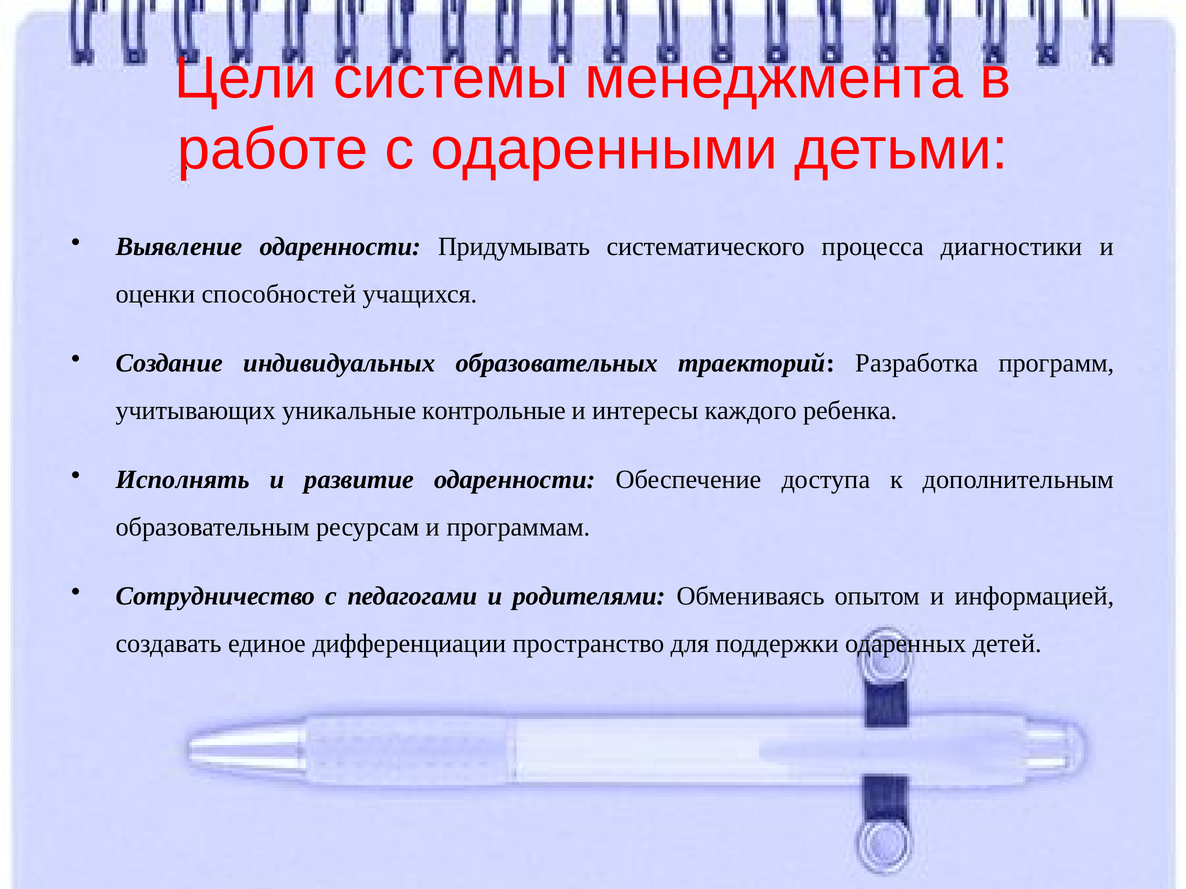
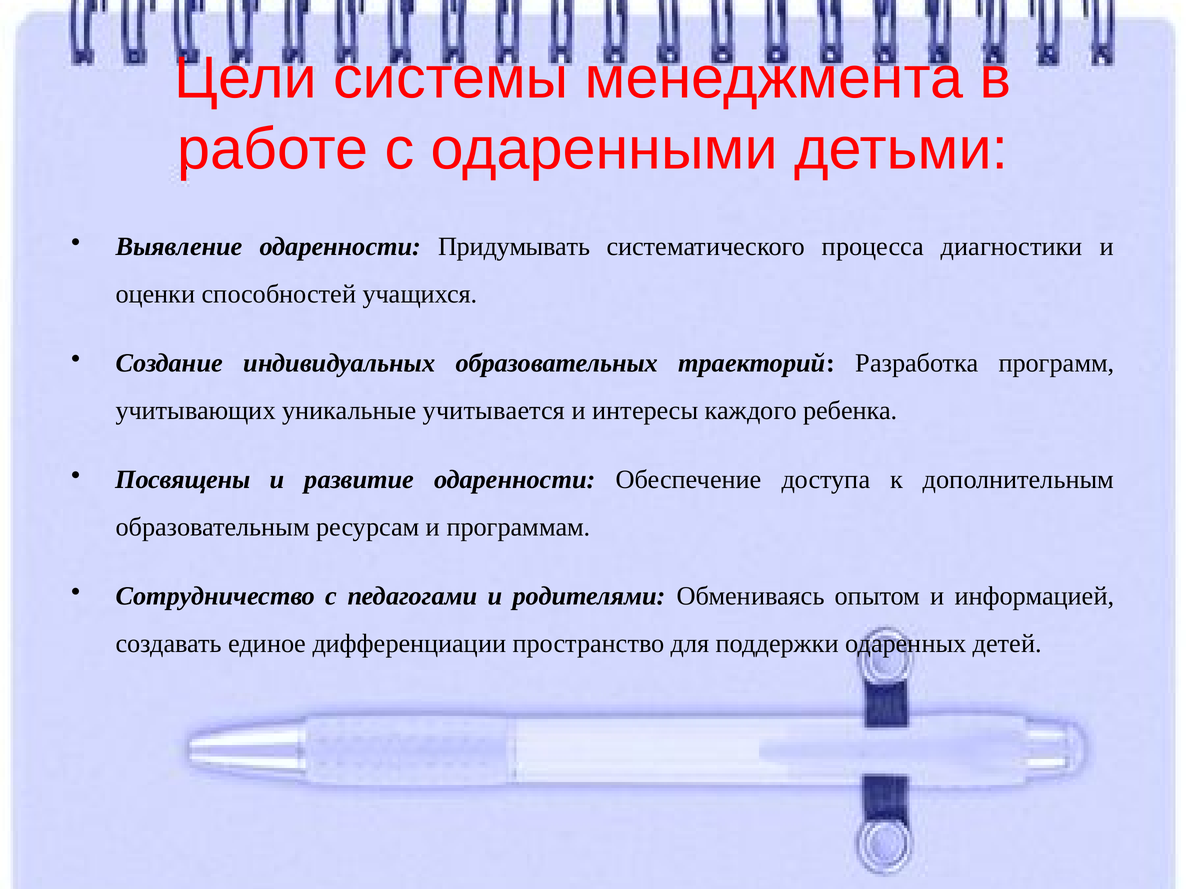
контрольные: контрольные -> учитывается
Исполнять: Исполнять -> Посвящены
